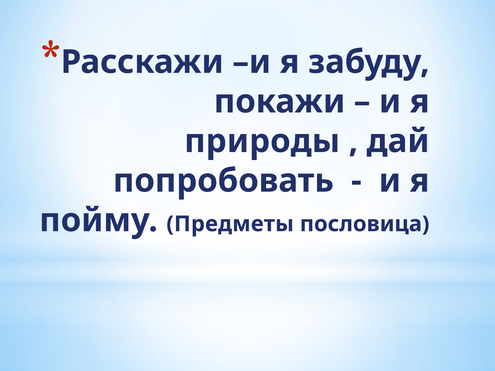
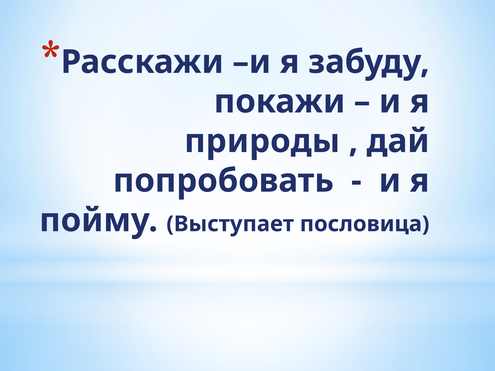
Предметы: Предметы -> Выступает
